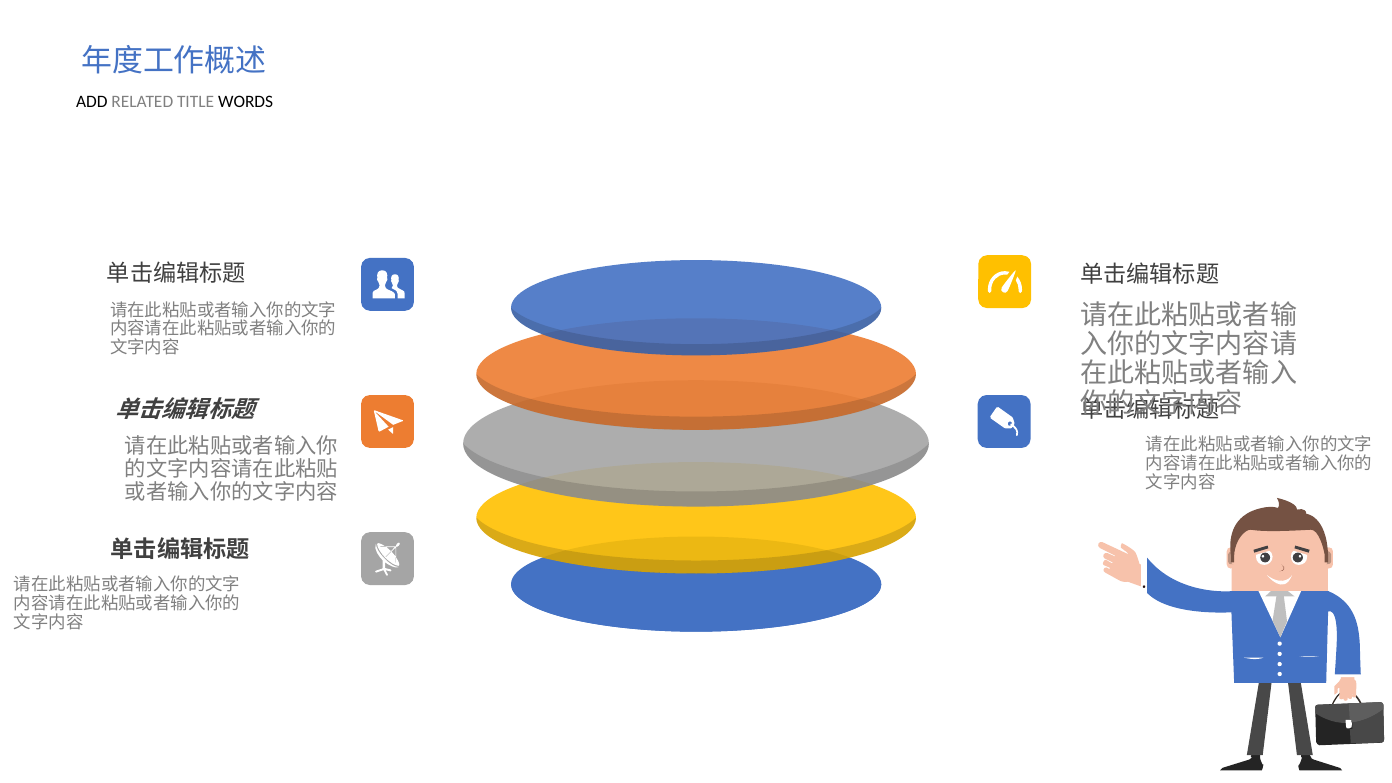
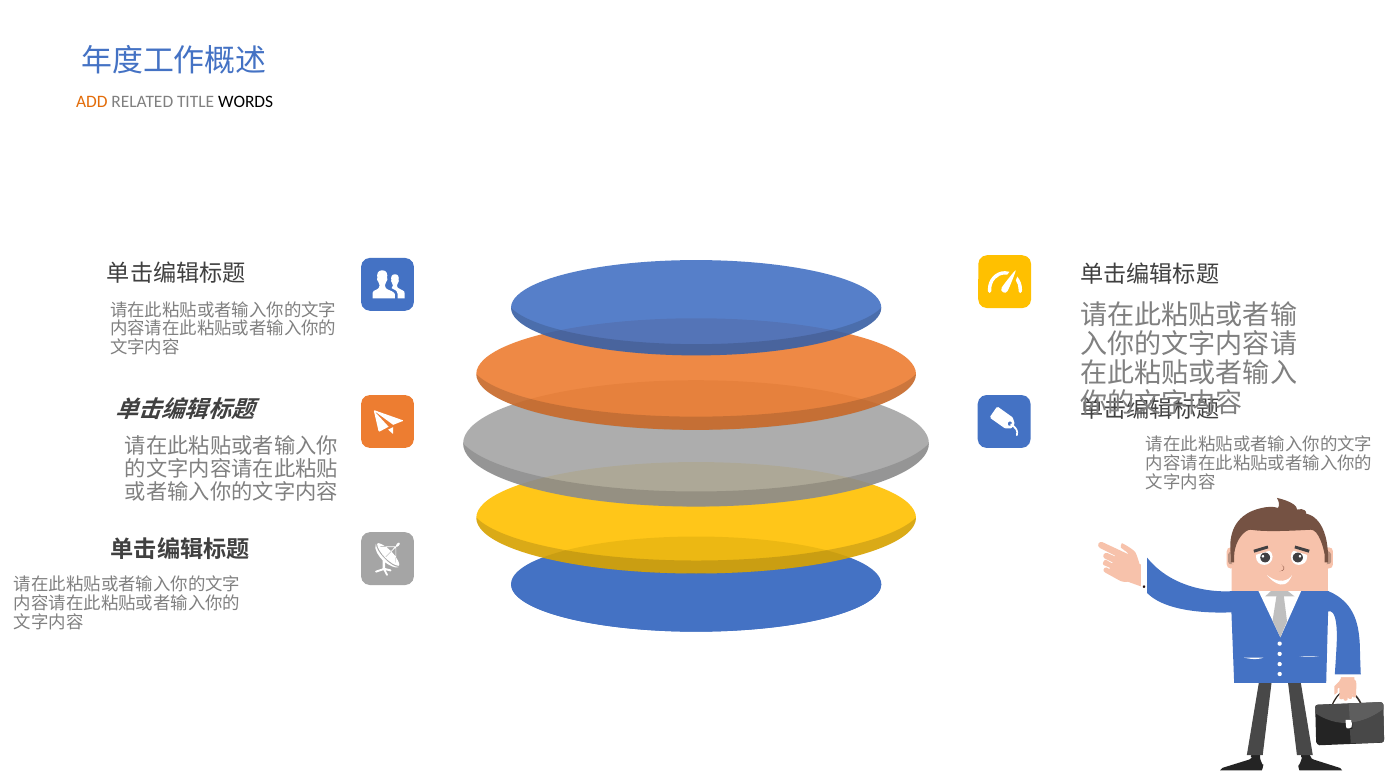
ADD colour: black -> orange
